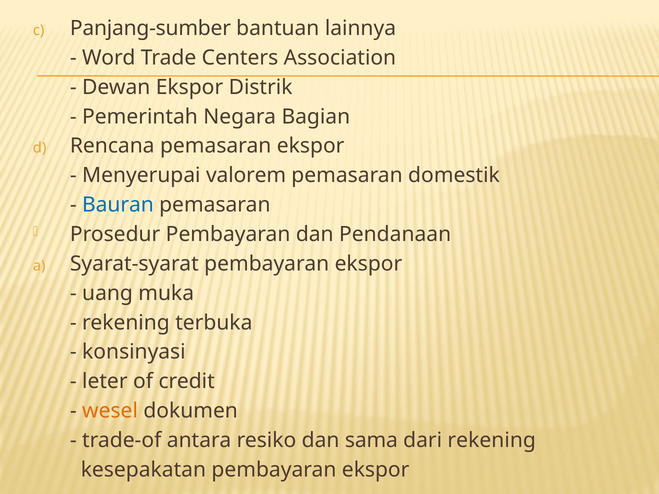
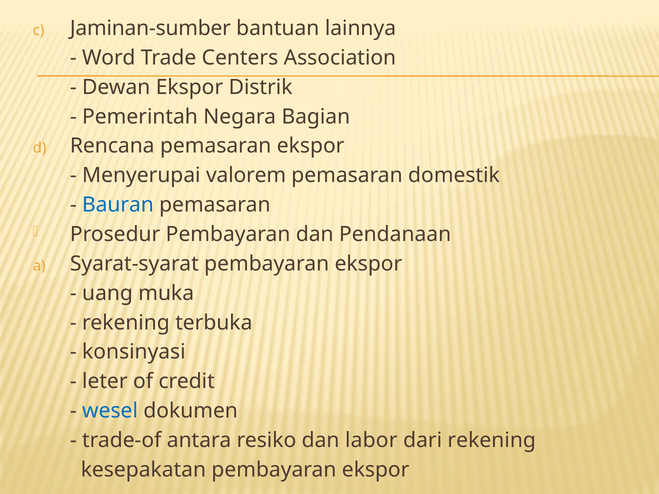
Panjang-sumber: Panjang-sumber -> Jaminan-sumber
wesel colour: orange -> blue
sama: sama -> labor
